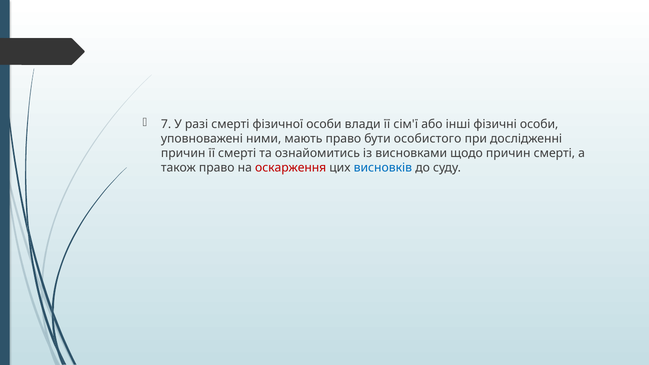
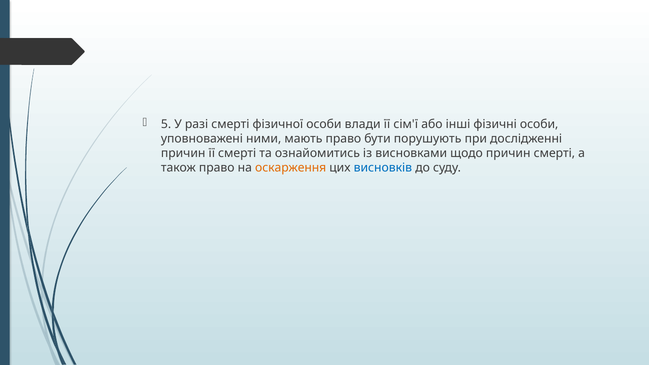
7: 7 -> 5
особистого: особистого -> порушують
оскарження colour: red -> orange
